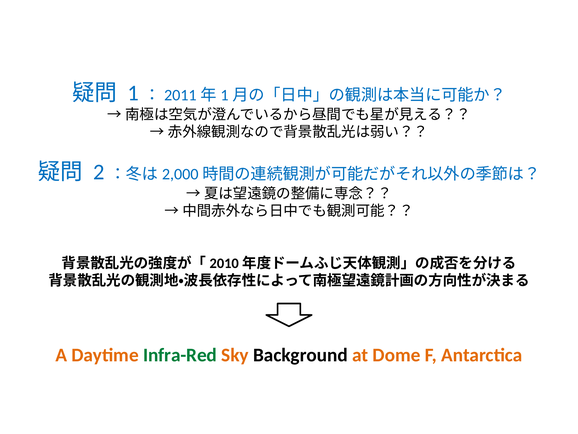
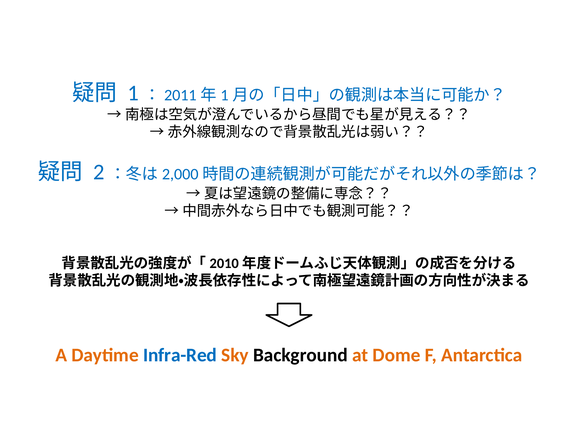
Infra-Red colour: green -> blue
